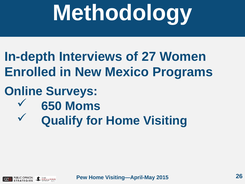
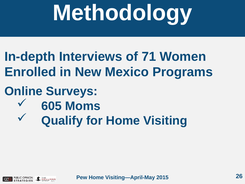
27: 27 -> 71
650: 650 -> 605
